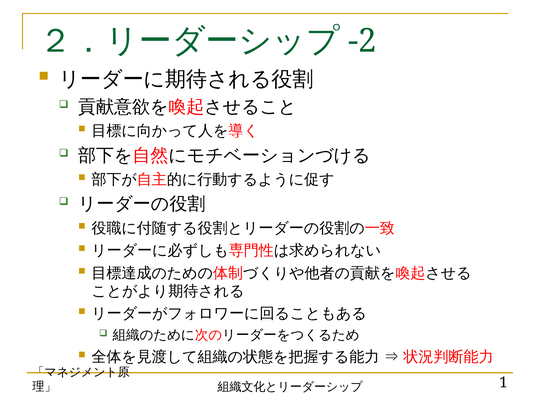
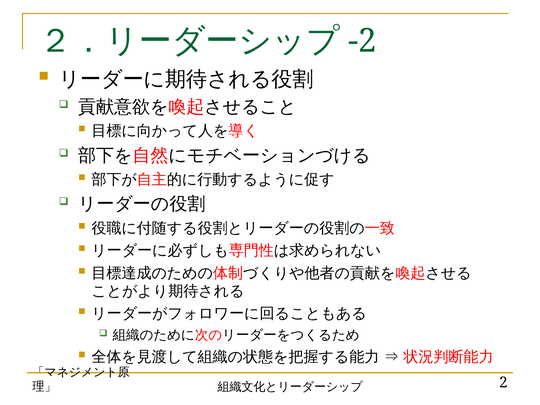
1: 1 -> 2
